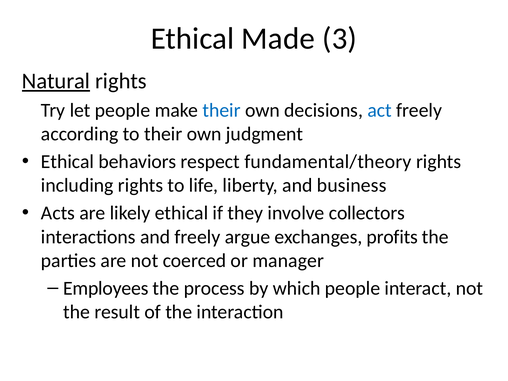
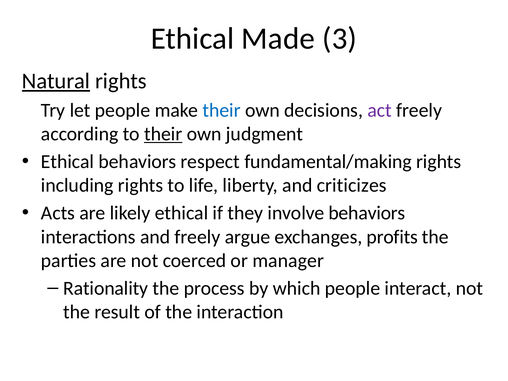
act colour: blue -> purple
their at (163, 134) underline: none -> present
fundamental/theory: fundamental/theory -> fundamental/making
business: business -> criticizes
involve collectors: collectors -> behaviors
Employees: Employees -> Rationality
